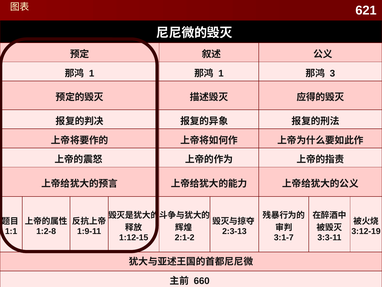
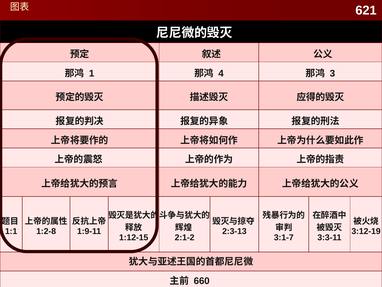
1 at (221, 73): 1 -> 4
